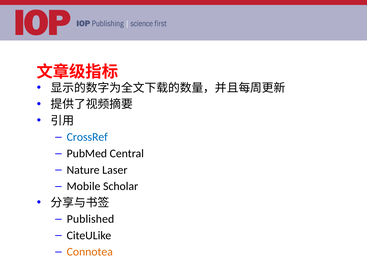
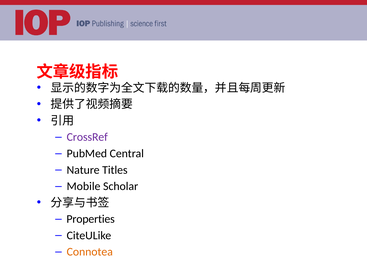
CrossRef colour: blue -> purple
Laser: Laser -> Titles
Published: Published -> Properties
